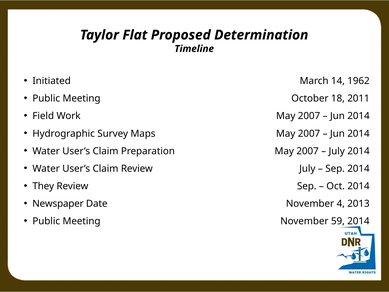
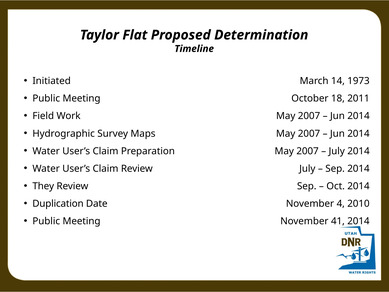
1962: 1962 -> 1973
Newspaper: Newspaper -> Duplication
2013: 2013 -> 2010
59: 59 -> 41
